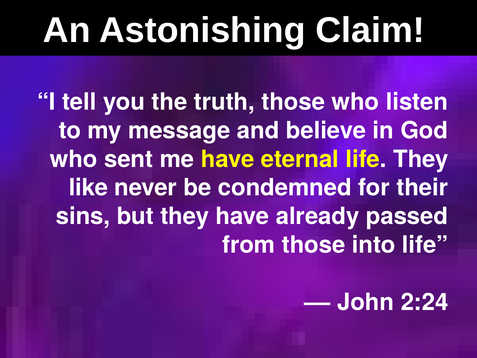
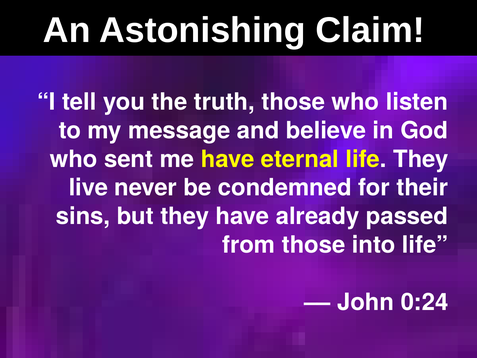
like: like -> live
2:24: 2:24 -> 0:24
